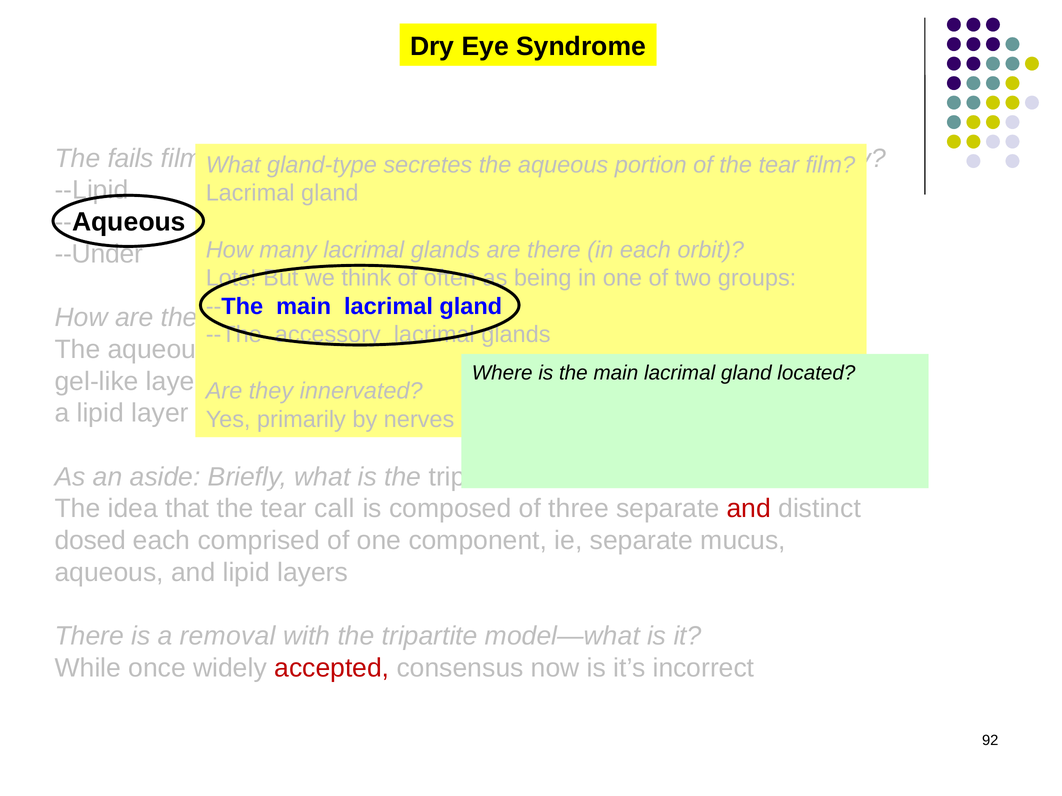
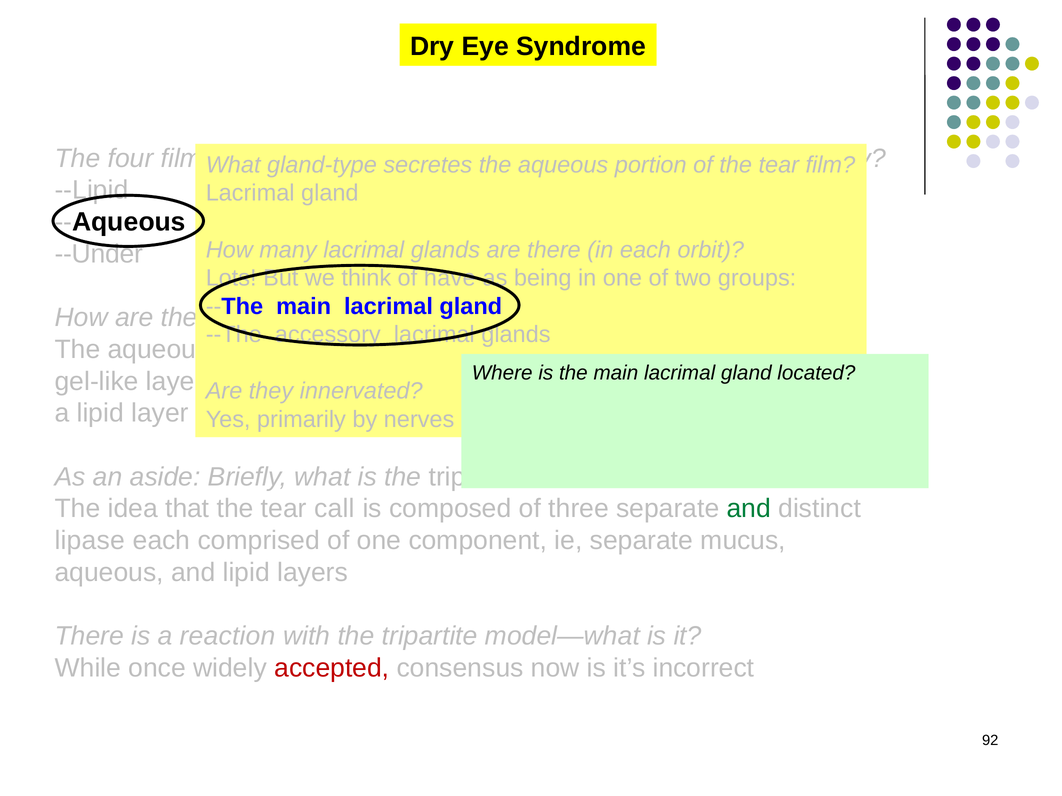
fails: fails -> four
often: often -> have
and at (749, 509) colour: red -> green
dosed: dosed -> lipase
removal: removal -> reaction
